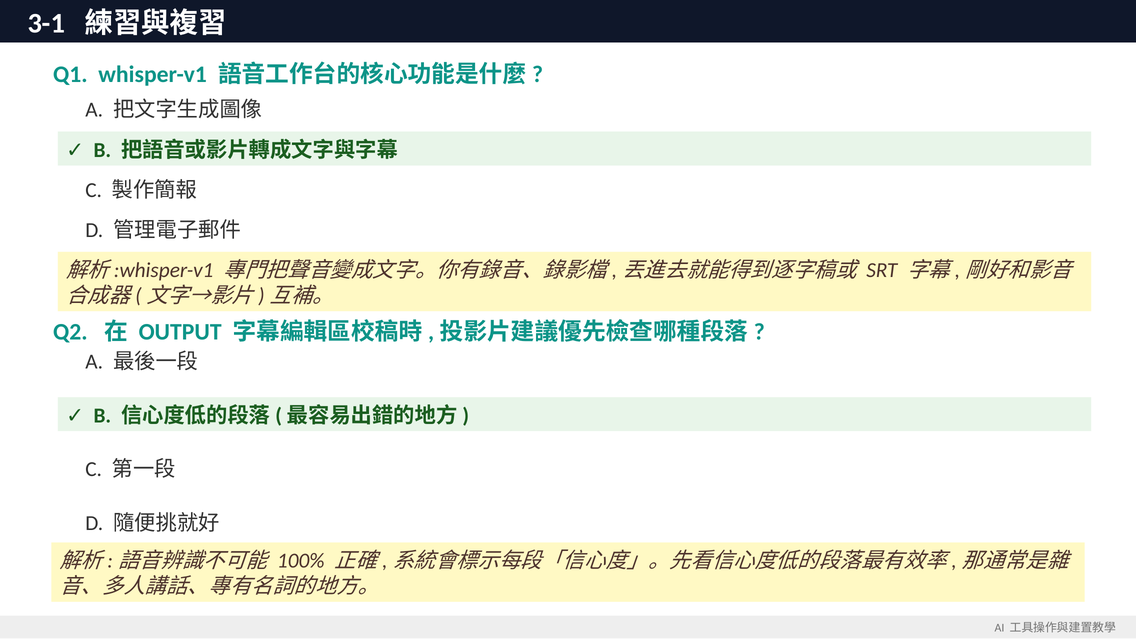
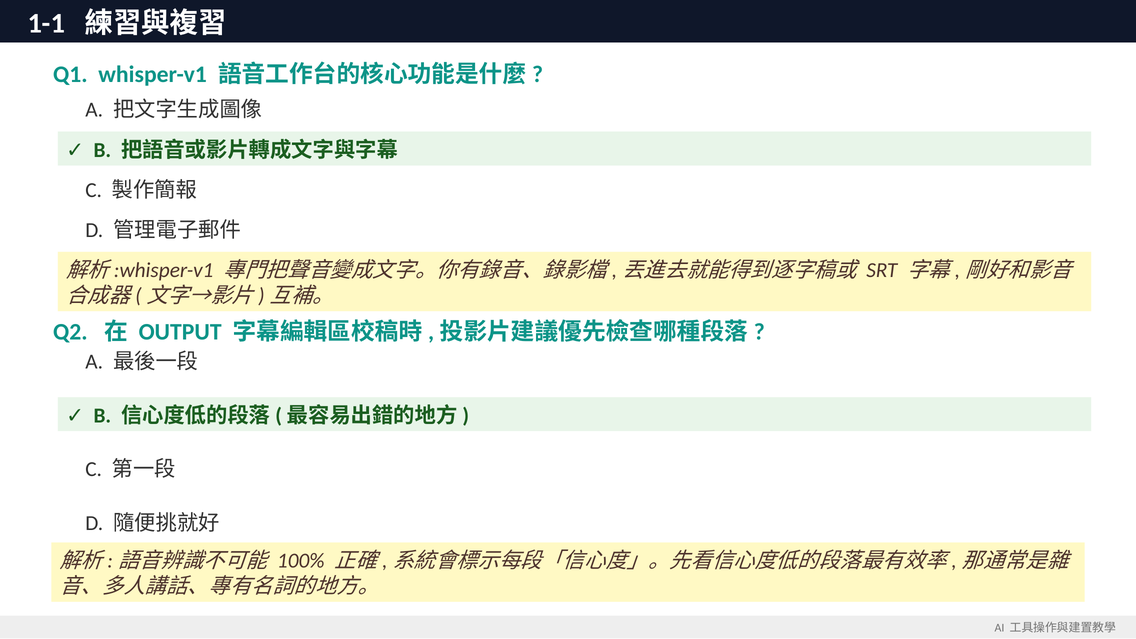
3-1: 3-1 -> 1-1
